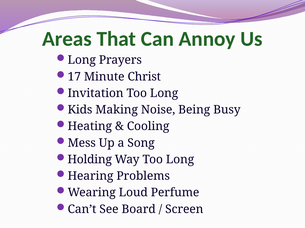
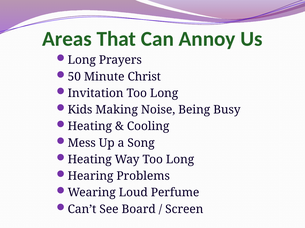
17: 17 -> 50
Holding at (90, 160): Holding -> Heating
